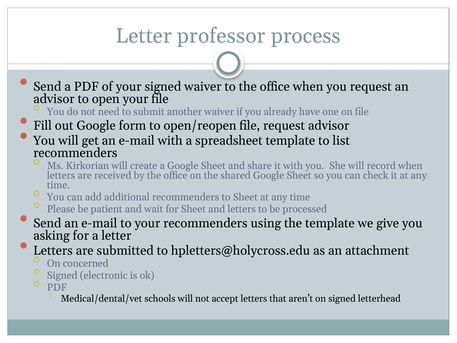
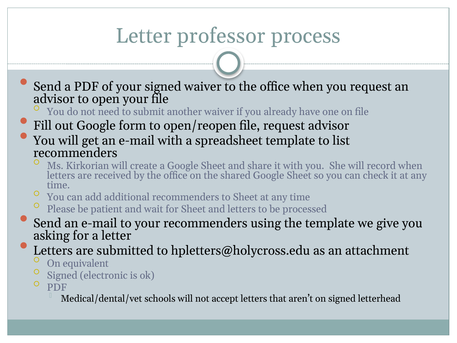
concerned: concerned -> equivalent
